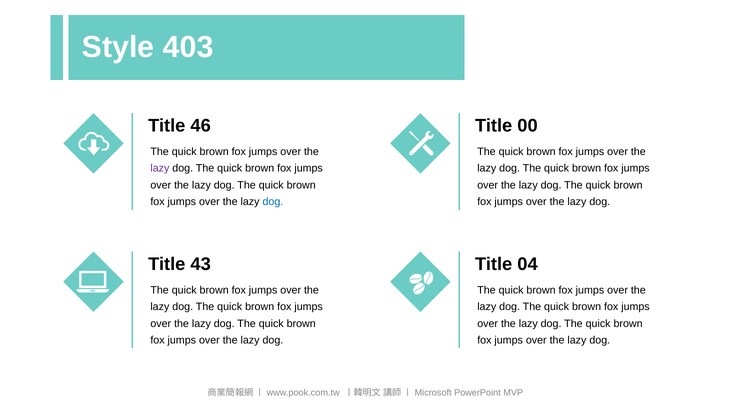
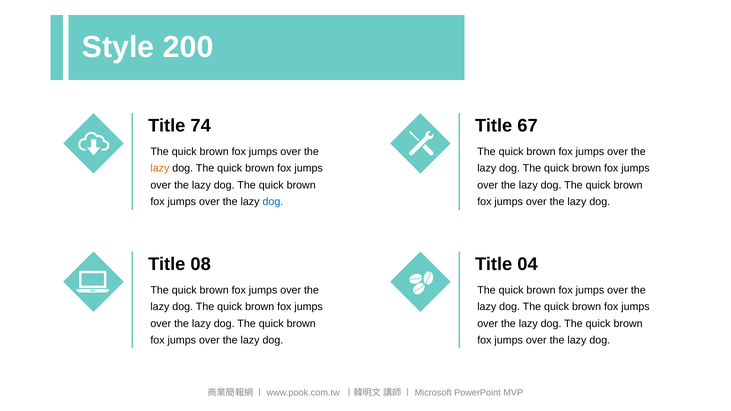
403: 403 -> 200
46: 46 -> 74
00: 00 -> 67
lazy at (160, 169) colour: purple -> orange
43: 43 -> 08
